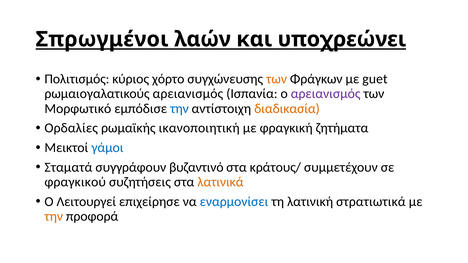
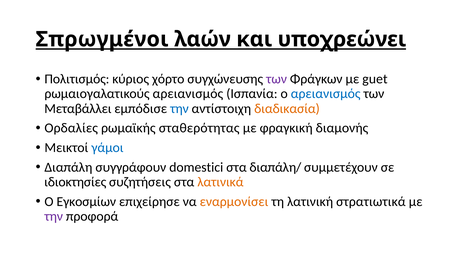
των at (277, 79) colour: orange -> purple
αρειανισμός at (326, 94) colour: purple -> blue
Μορφωτικό: Μορφωτικό -> Μεταβάλλει
ικανοποιητική: ικανοποιητική -> σταθερότητας
ζητήματα: ζητήματα -> διαμονής
Σταματά: Σταματά -> Διαπάλη
βυζαντινό: βυζαντινό -> domestici
κράτους/: κράτους/ -> διαπάλη/
φραγκικού: φραγκικού -> ιδιοκτησίες
Λειτουργεί: Λειτουργεί -> Εγκοσμίων
εναρμονίσει colour: blue -> orange
την at (54, 217) colour: orange -> purple
